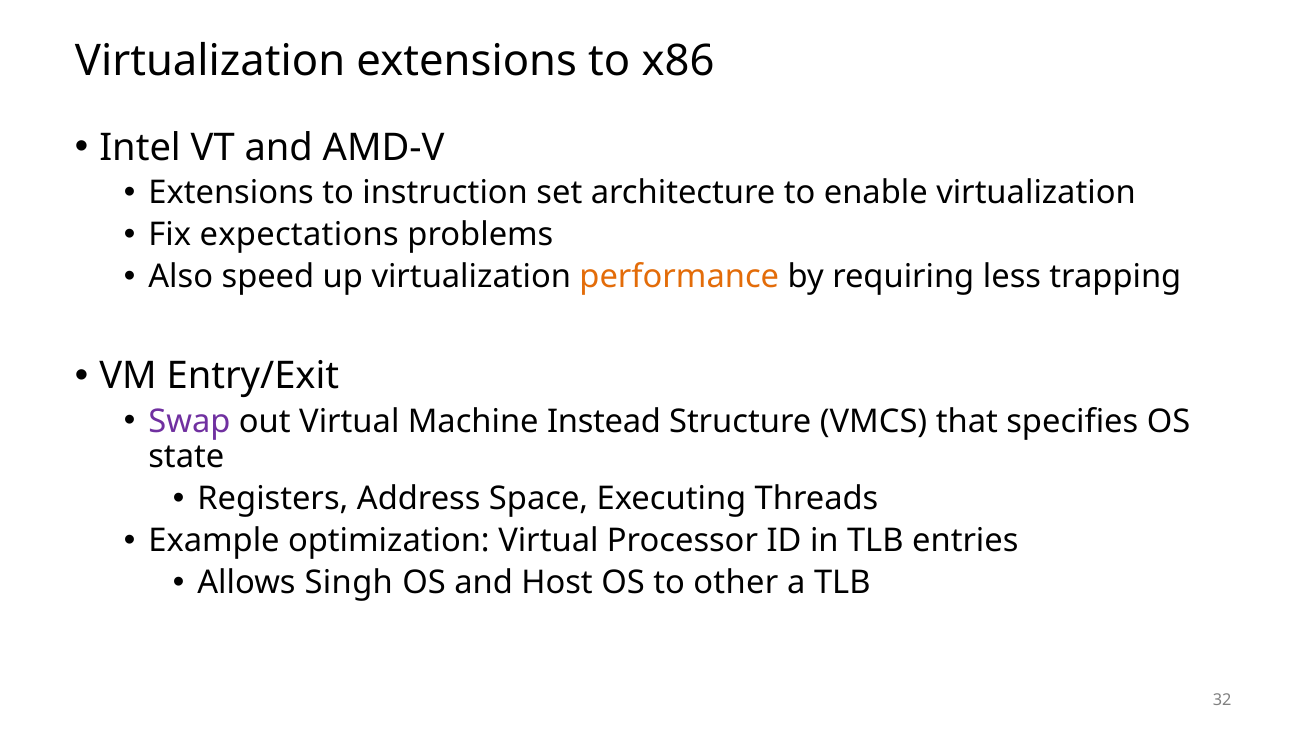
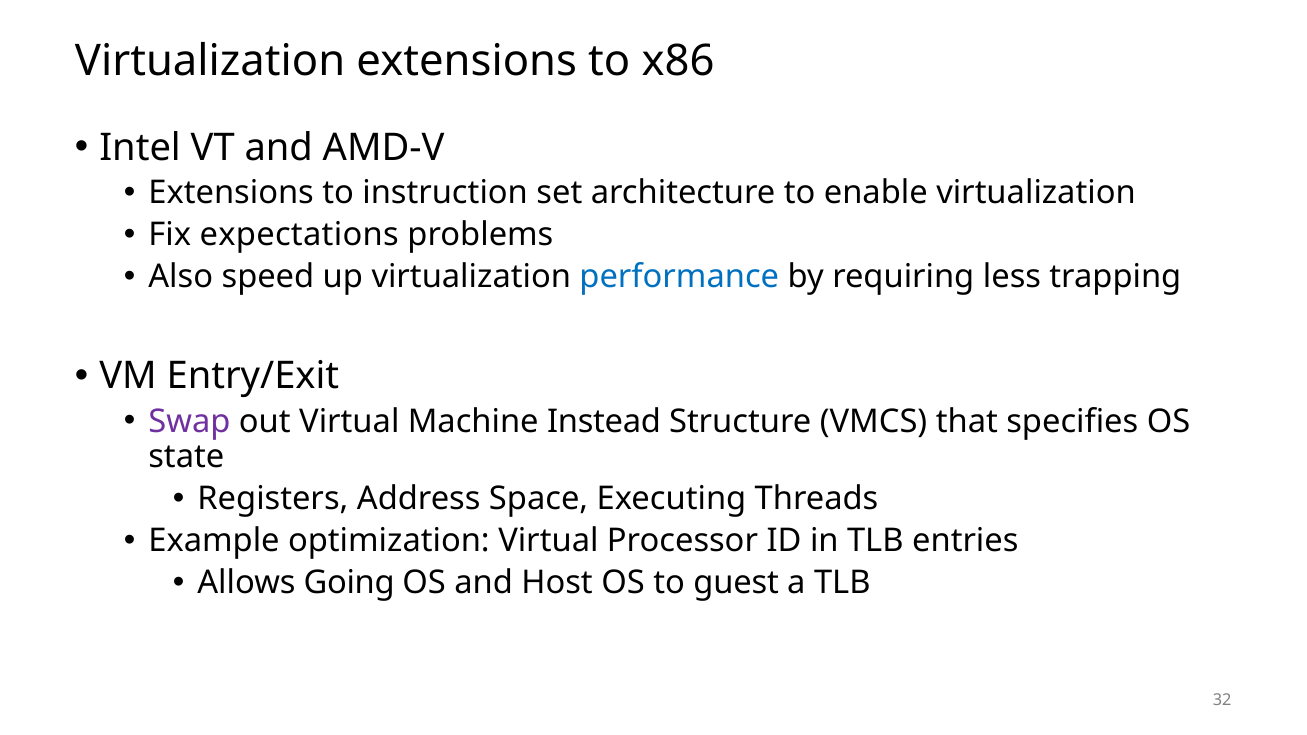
performance colour: orange -> blue
Singh: Singh -> Going
other: other -> guest
